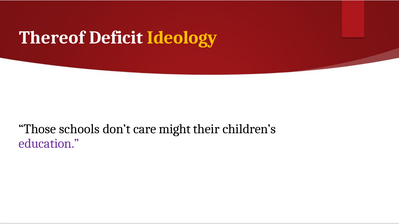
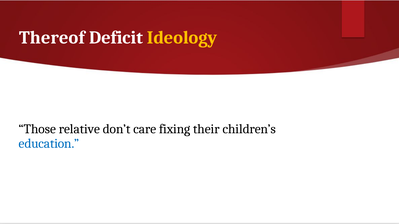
schools: schools -> relative
might: might -> fixing
education colour: purple -> blue
